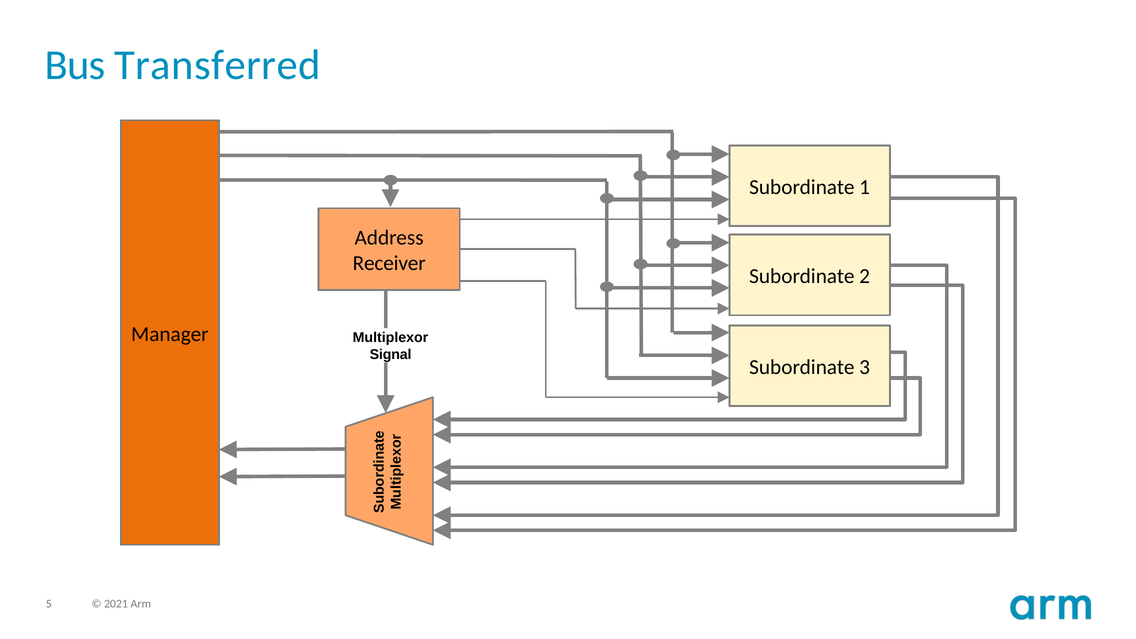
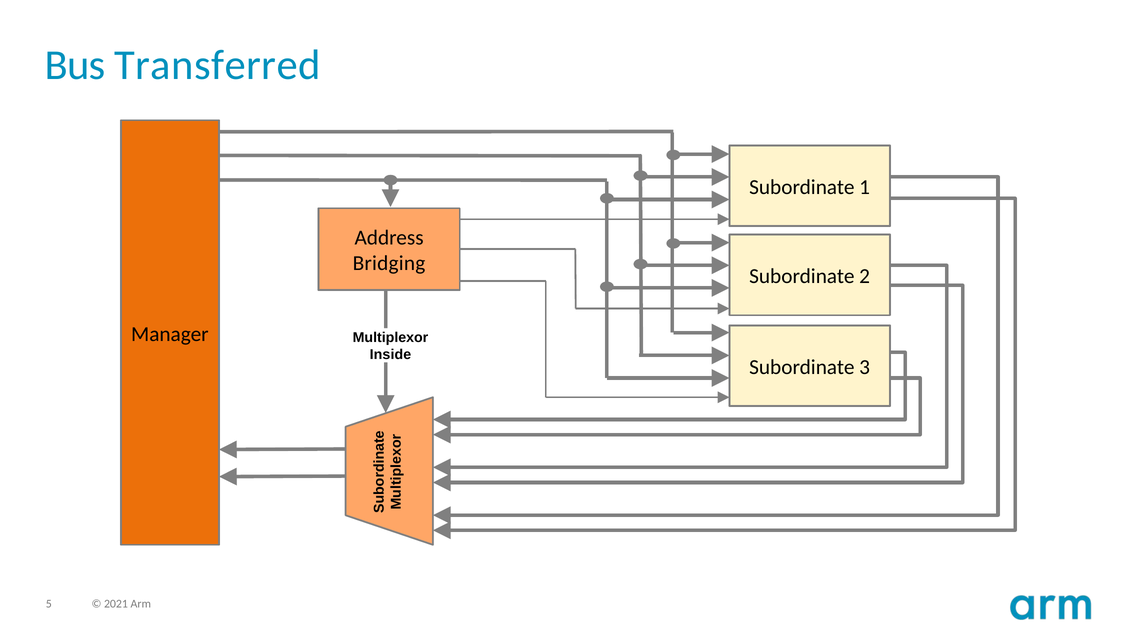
Receiver: Receiver -> Bridging
Signal: Signal -> Inside
